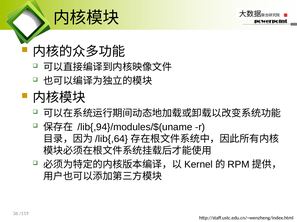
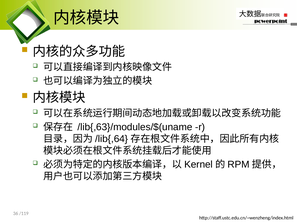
/lib{,94}/modules/$(uname: /lib{,94}/modules/$(uname -> /lib{,63}/modules/$(uname
